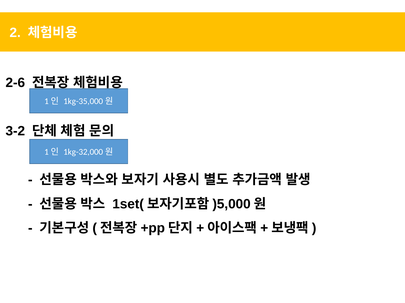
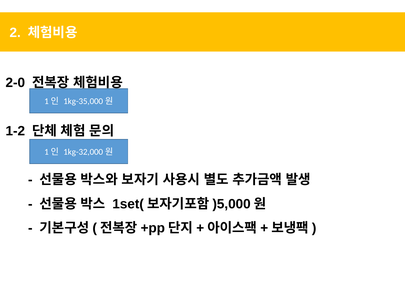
2-6: 2-6 -> 2-0
3-2: 3-2 -> 1-2
